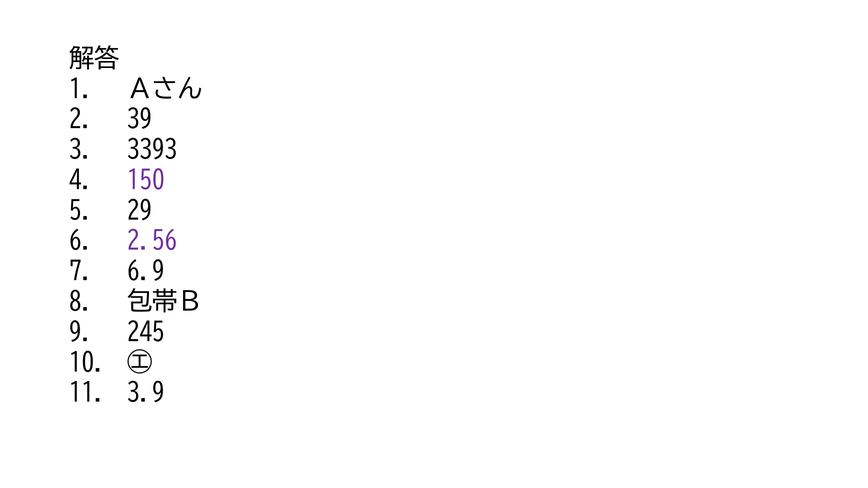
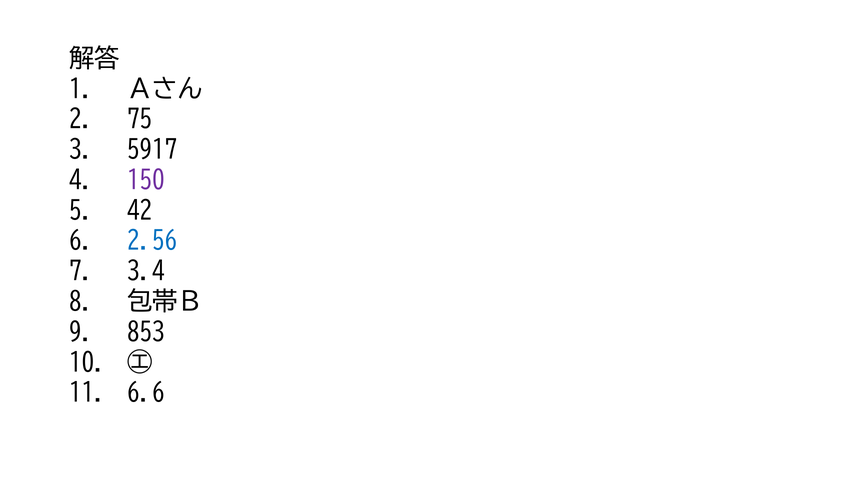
39: 39 -> 75
3393: 3393 -> 5917
29: 29 -> 42
2.56 colour: purple -> blue
6.9: 6.9 -> 3.4
245: 245 -> 853
3.9: 3.9 -> 6.6
